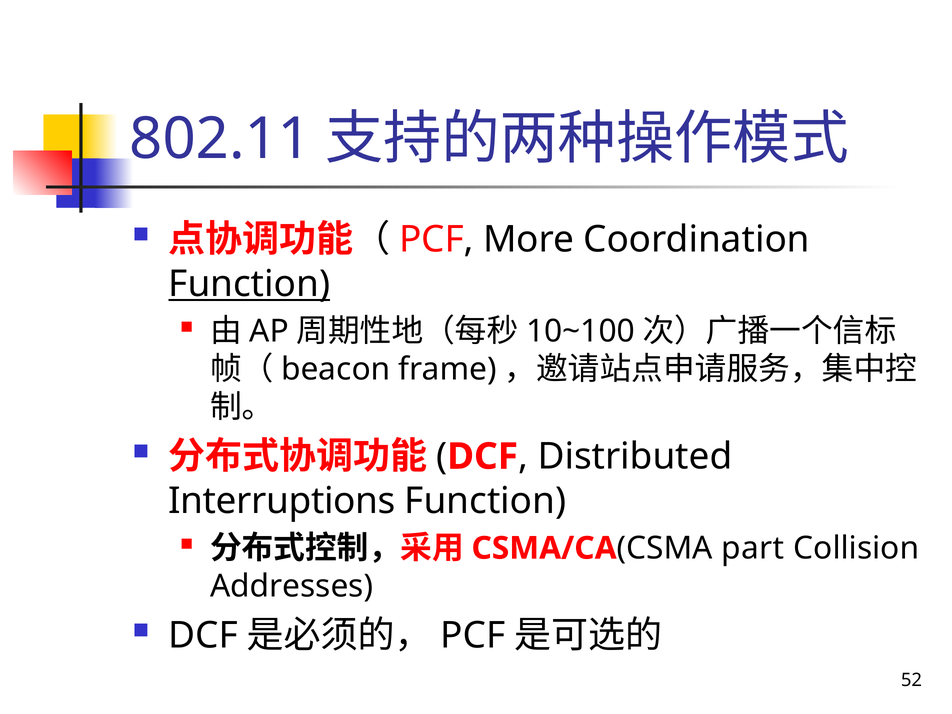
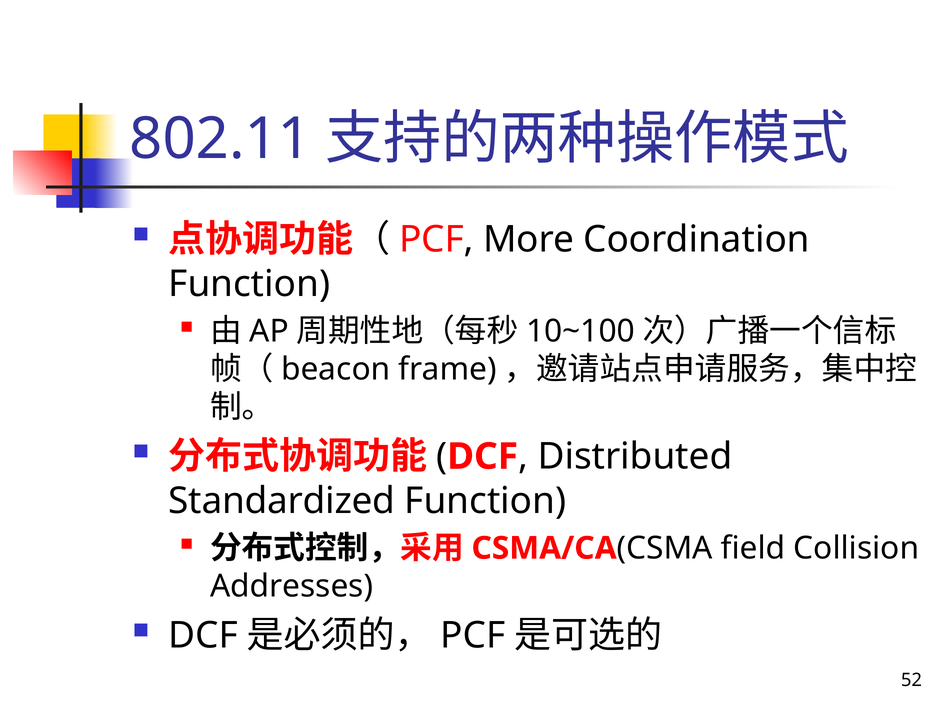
Function at (249, 284) underline: present -> none
Interruptions: Interruptions -> Standardized
part: part -> field
